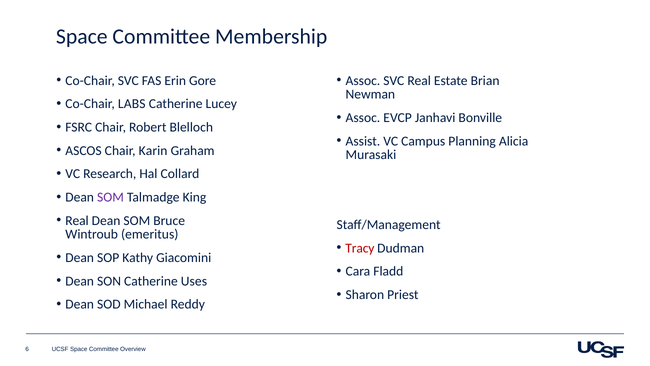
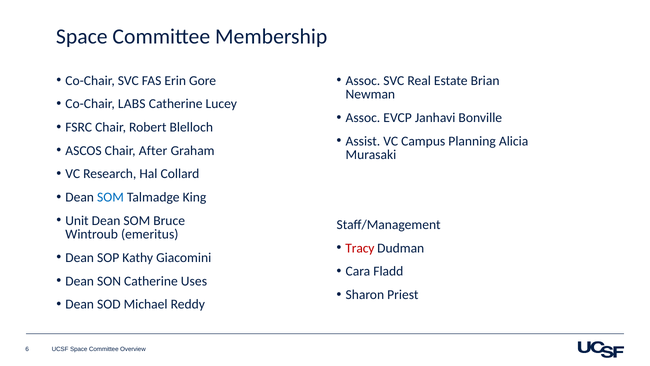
Karin: Karin -> After
SOM at (110, 197) colour: purple -> blue
Real at (77, 220): Real -> Unit
